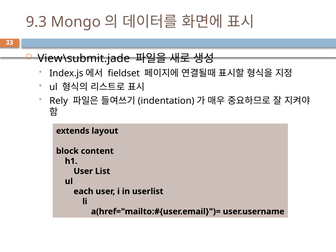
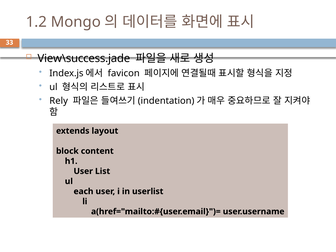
9.3: 9.3 -> 1.2
View\submit.jade: View\submit.jade -> View\success.jade
fieldset: fieldset -> favicon
